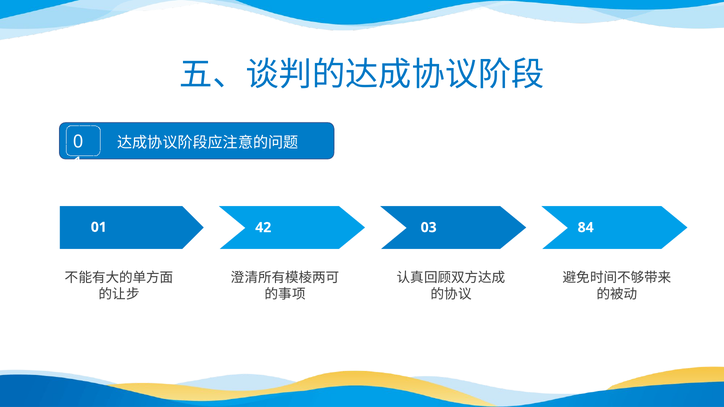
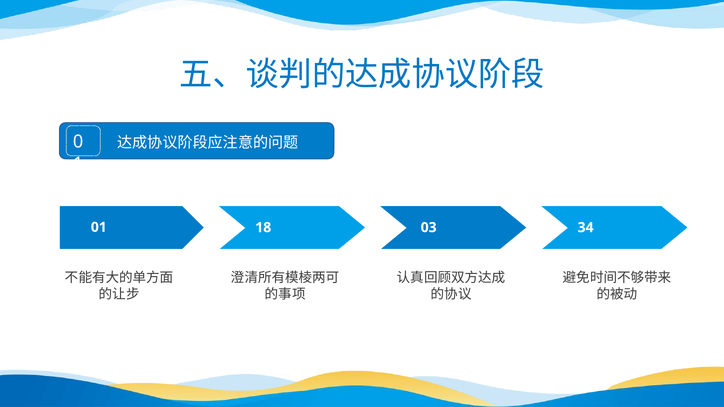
42: 42 -> 18
84: 84 -> 34
